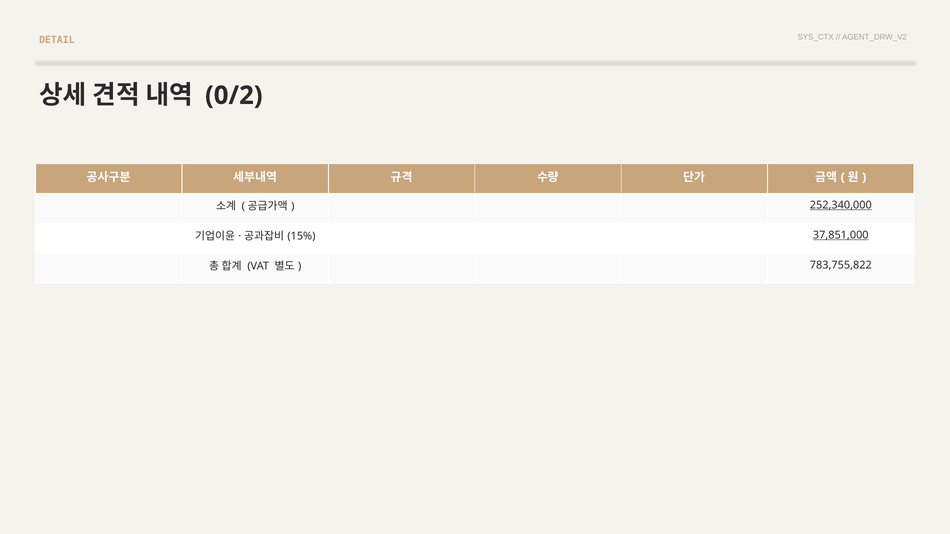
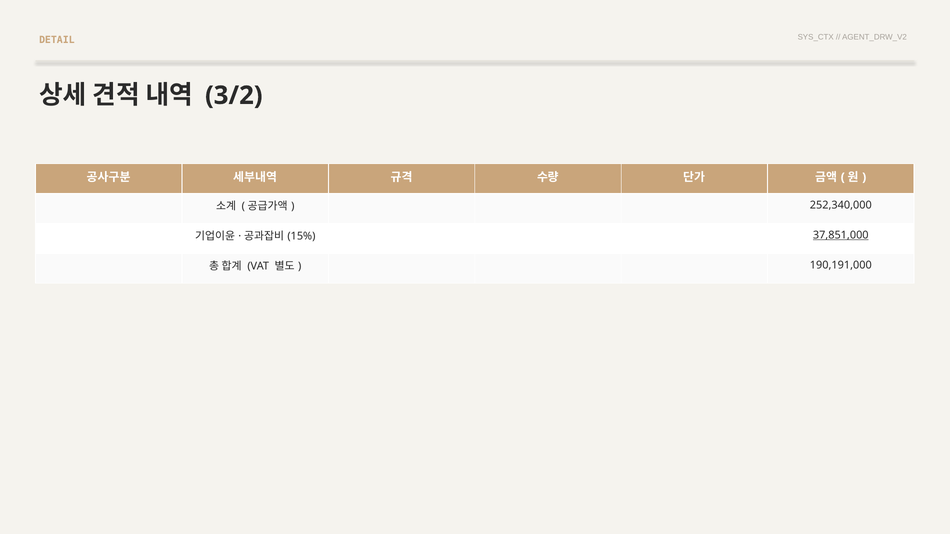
0/2: 0/2 -> 3/2
252,340,000 underline: present -> none
783,755,822: 783,755,822 -> 190,191,000
